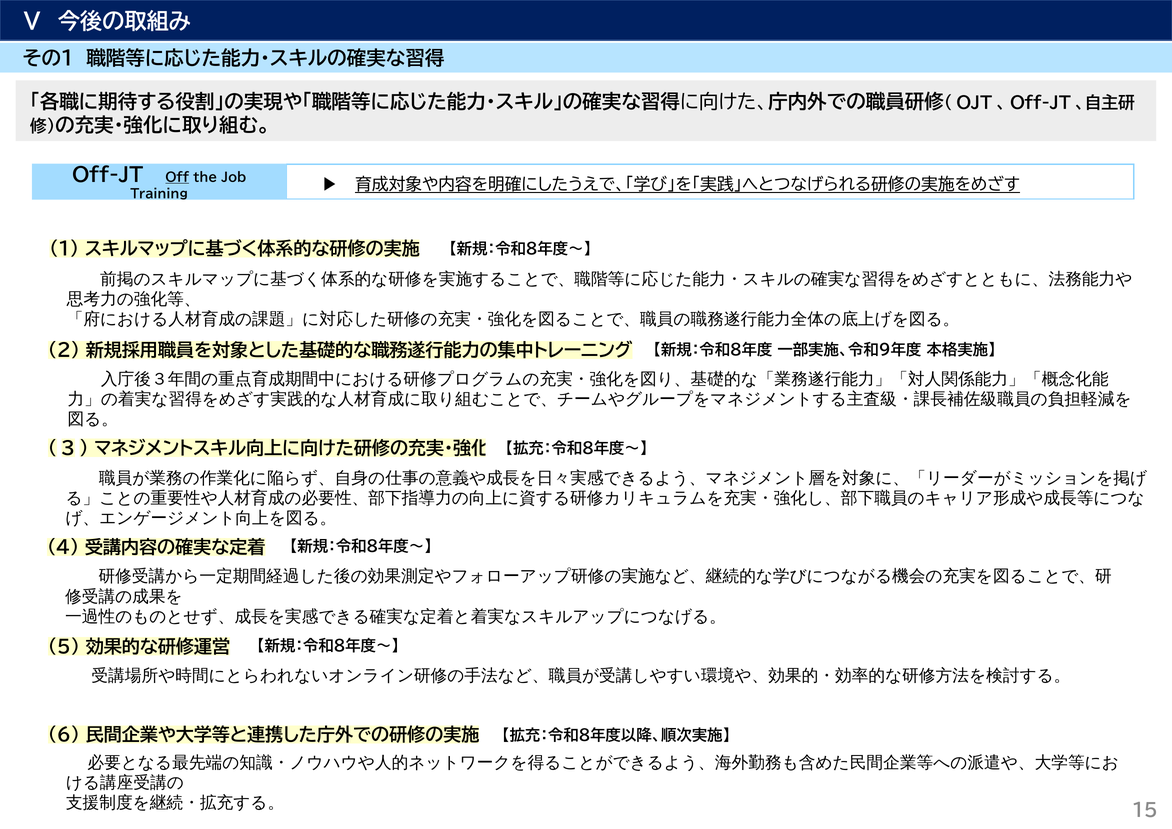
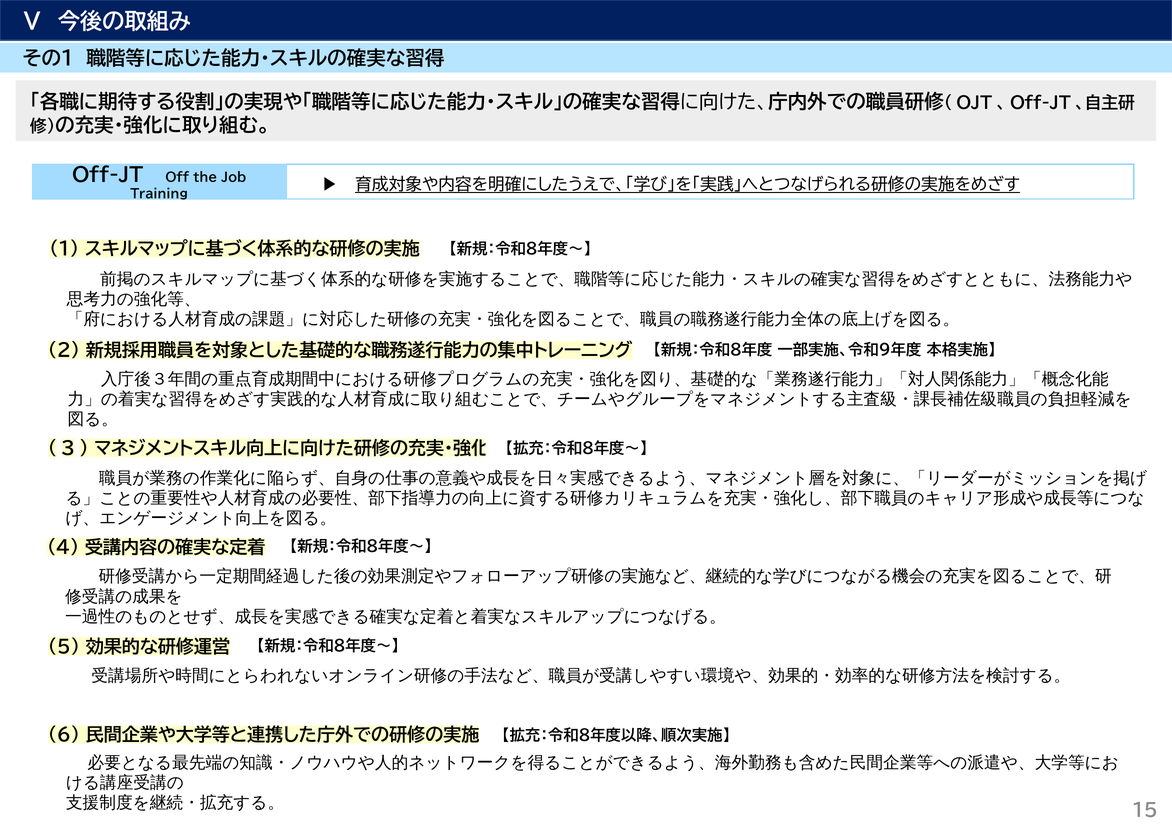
Off underline: present -> none
